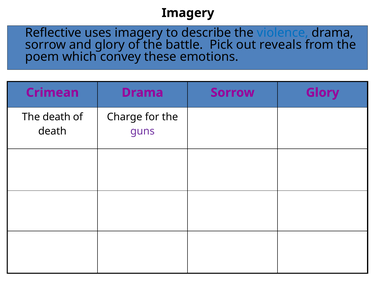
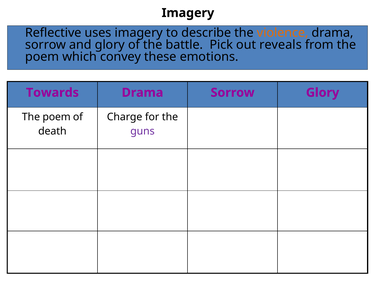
violence colour: blue -> orange
Crimean: Crimean -> Towards
death at (57, 117): death -> poem
